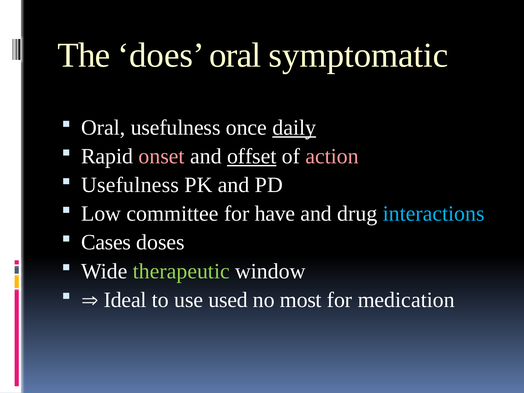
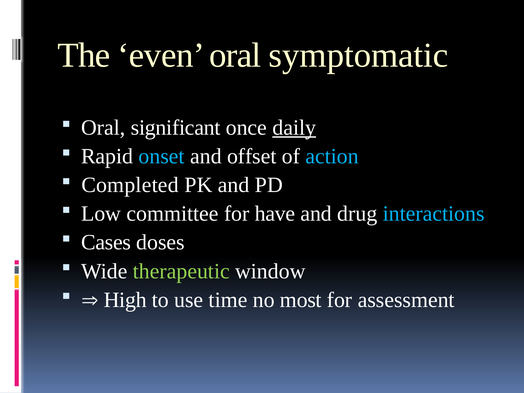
does: does -> even
Oral usefulness: usefulness -> significant
onset colour: pink -> light blue
offset underline: present -> none
action colour: pink -> light blue
Usefulness at (130, 185): Usefulness -> Completed
Ideal: Ideal -> High
used: used -> time
medication: medication -> assessment
